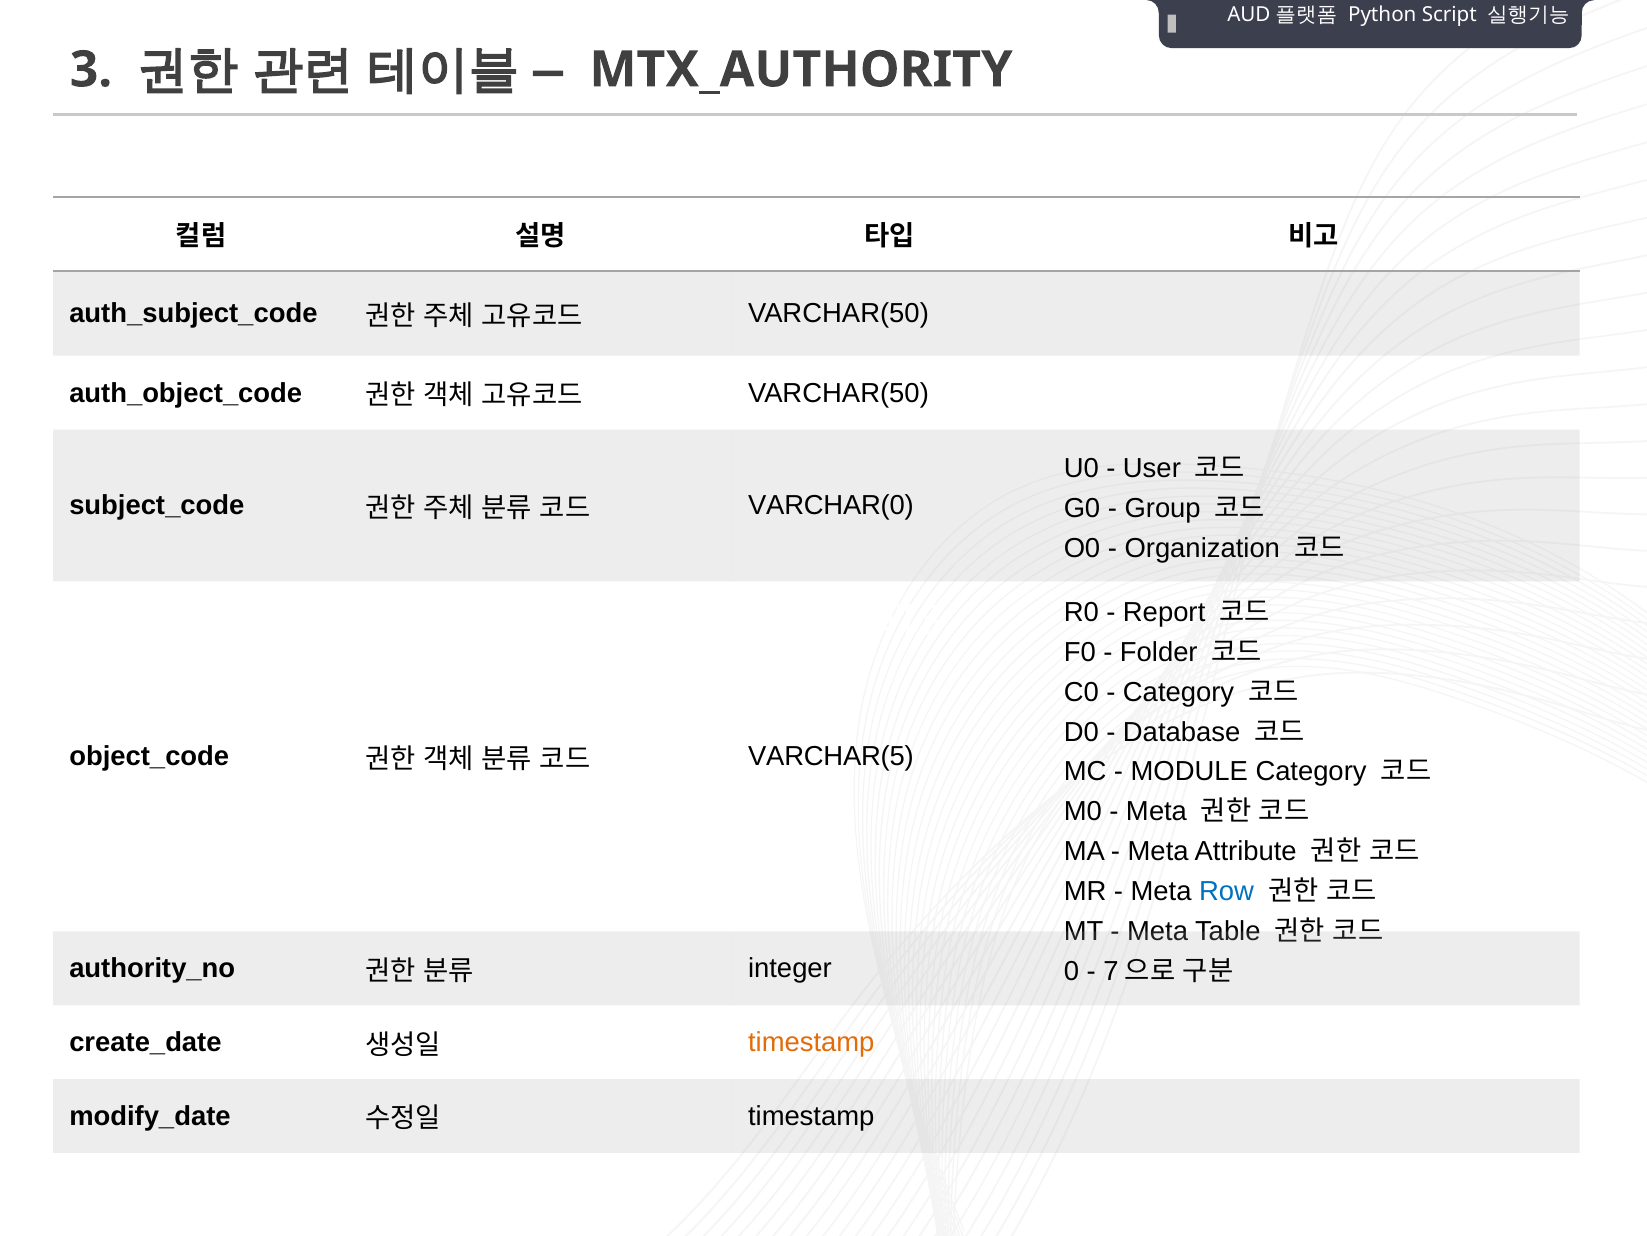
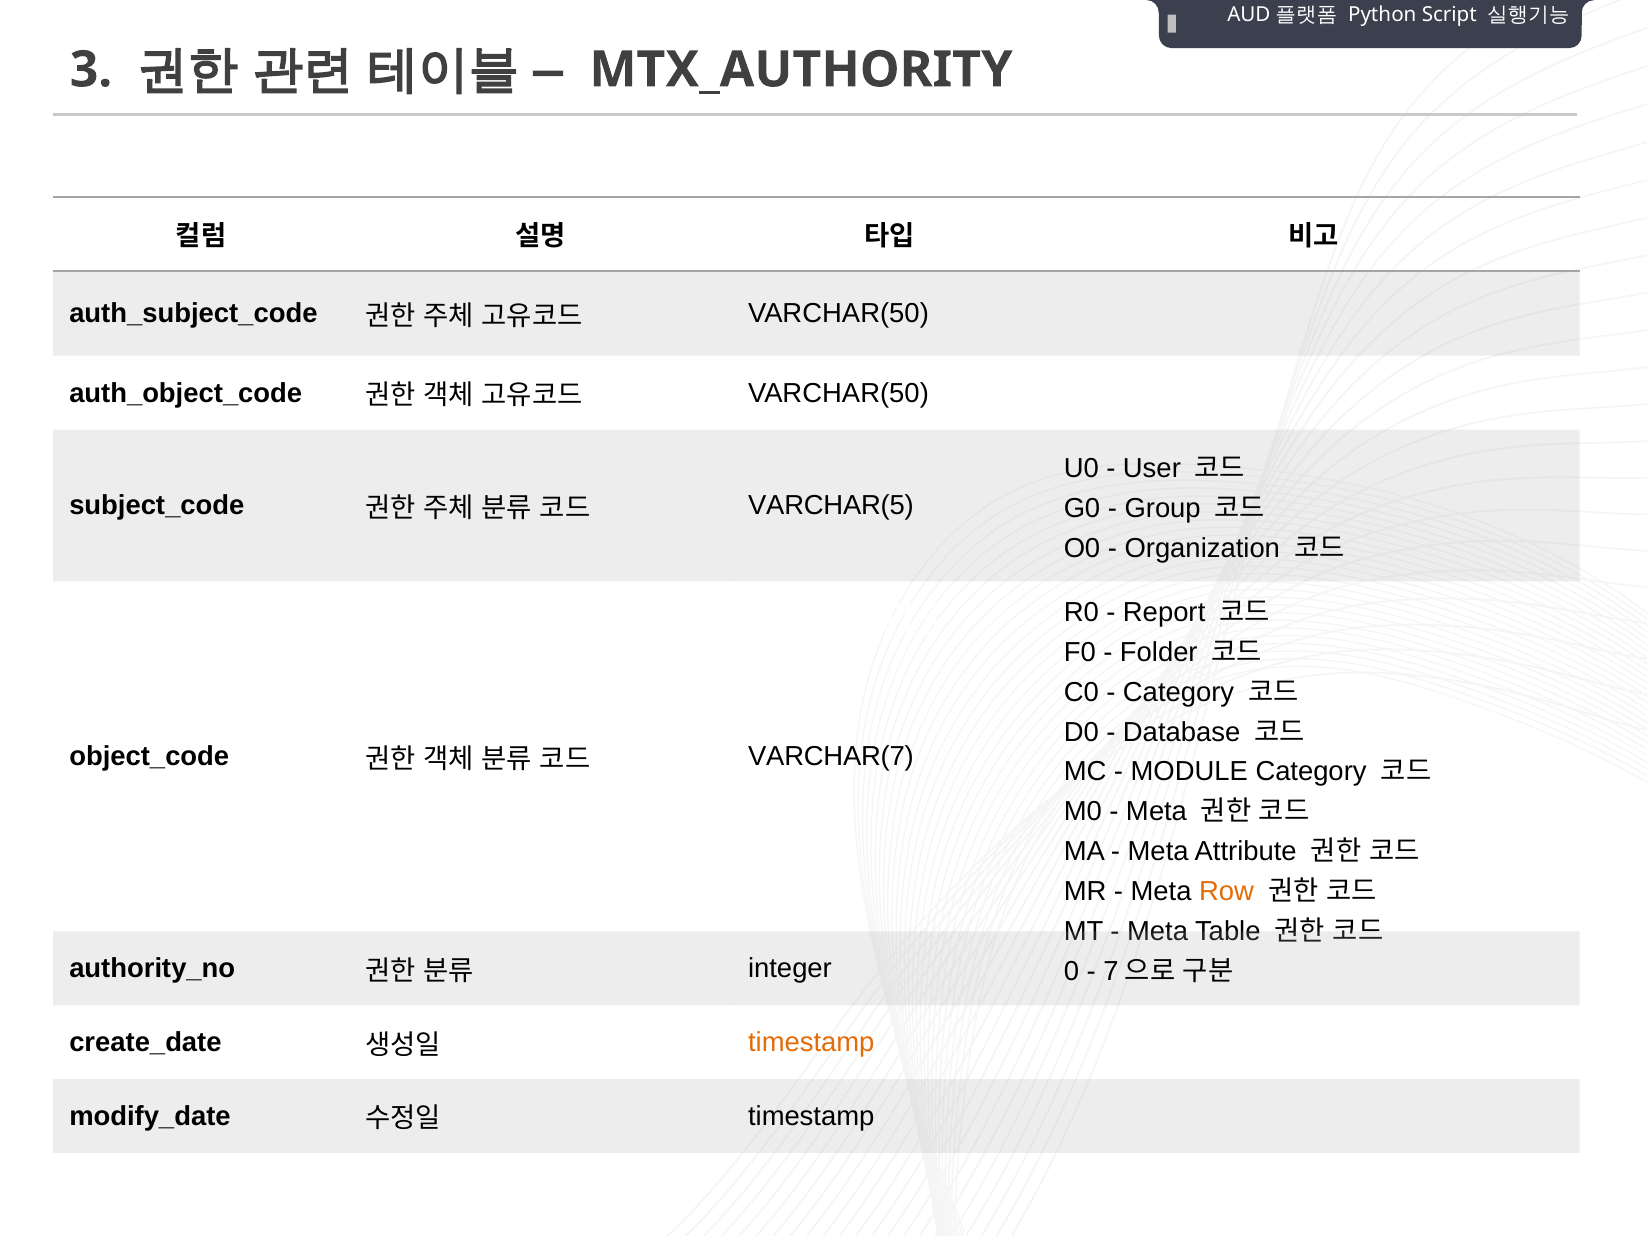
VARCHAR(0: VARCHAR(0 -> VARCHAR(5
VARCHAR(5: VARCHAR(5 -> VARCHAR(7
Row colour: blue -> orange
